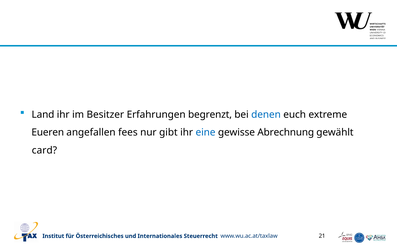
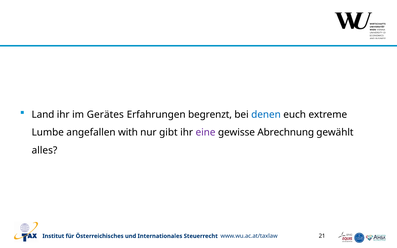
Besitzer: Besitzer -> Gerätes
Eueren: Eueren -> Lumbe
fees: fees -> with
eine colour: blue -> purple
card: card -> alles
